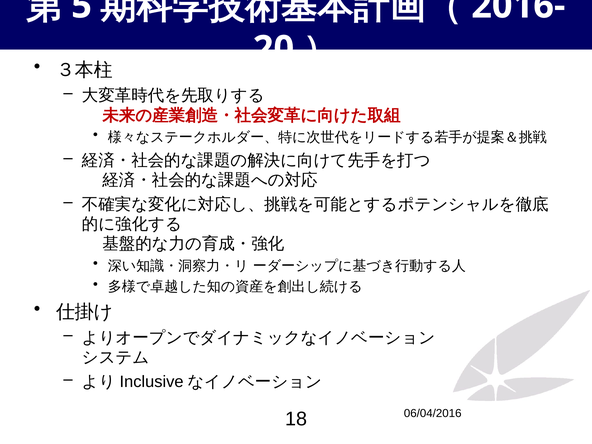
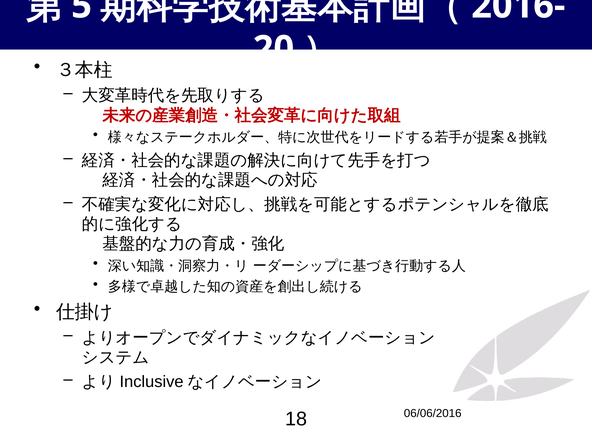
06/04/2016: 06/04/2016 -> 06/06/2016
